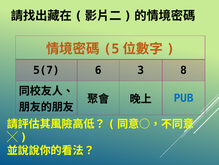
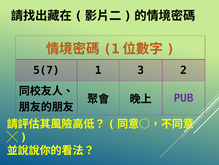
5 at (111, 49): 5 -> 1
5(7 6: 6 -> 1
8: 8 -> 2
PUB colour: blue -> purple
